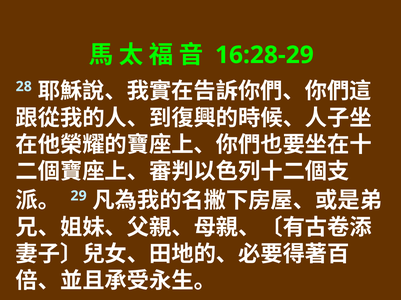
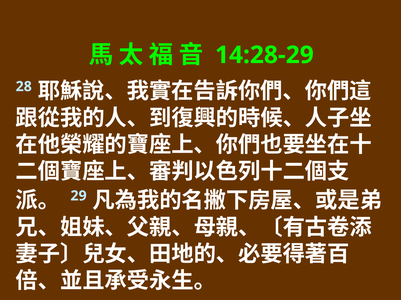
16:28-29: 16:28-29 -> 14:28-29
